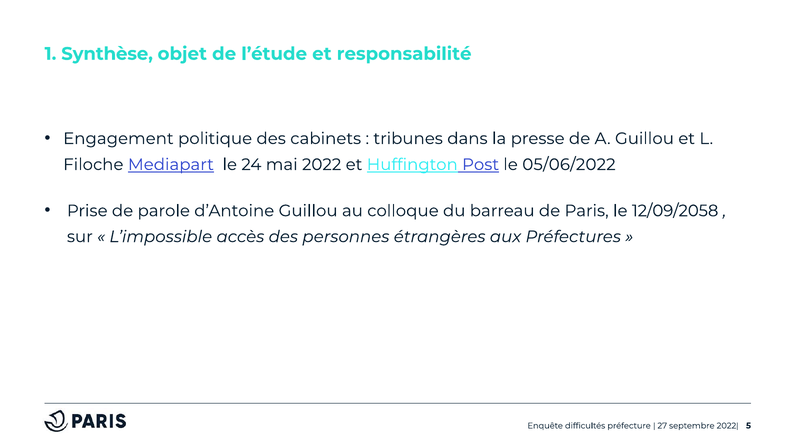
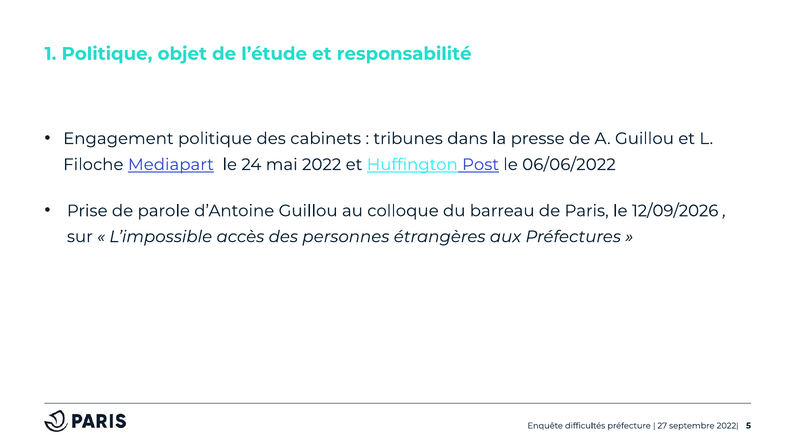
1 Synthèse: Synthèse -> Politique
05/06/2022: 05/06/2022 -> 06/06/2022
12/09/2058: 12/09/2058 -> 12/09/2026
